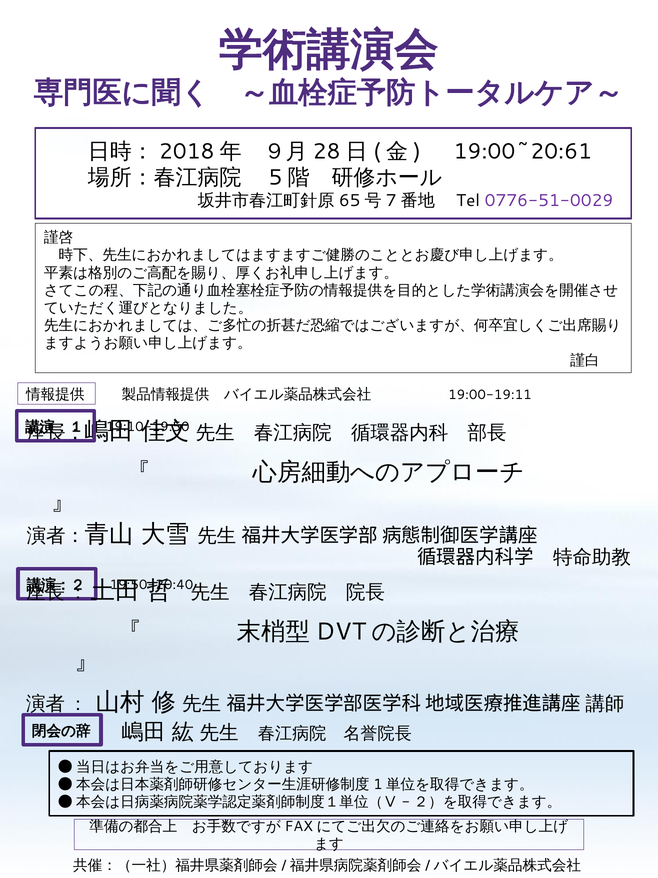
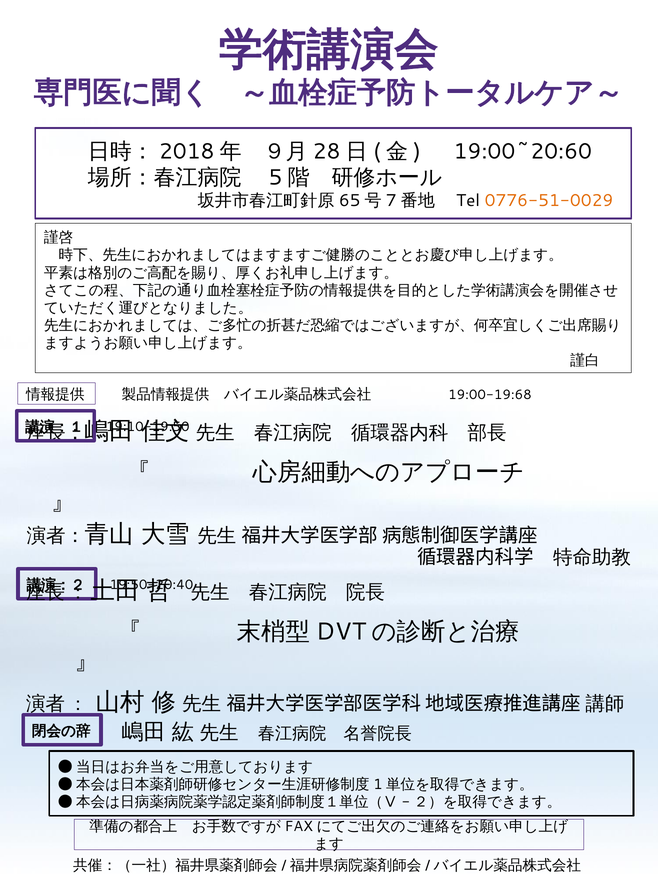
19:00~20:61: 19:00~20:61 -> 19:00~20:60
0776-51-0029 colour: purple -> orange
19:00-19:11: 19:00-19:11 -> 19:00-19:68
